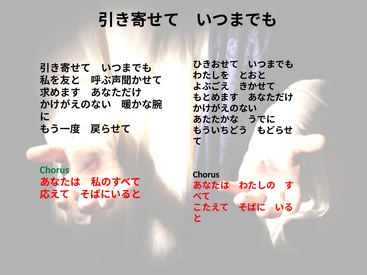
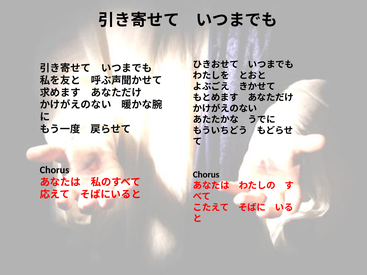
Chorus at (55, 170) colour: green -> black
